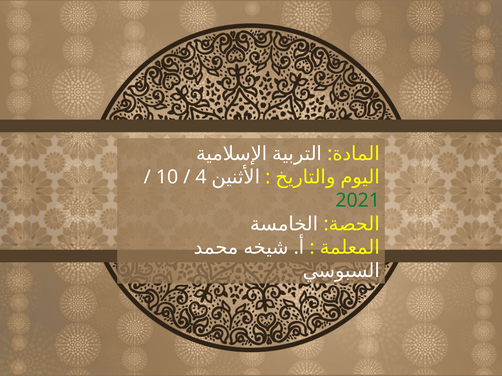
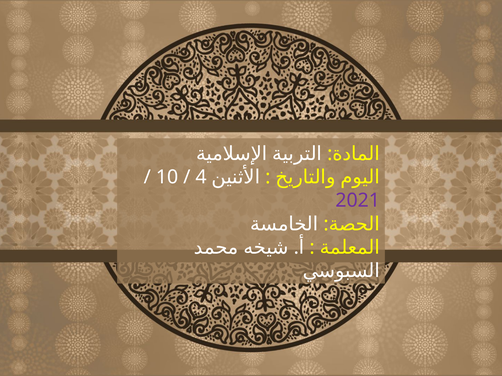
2021 colour: green -> purple
